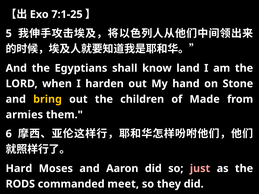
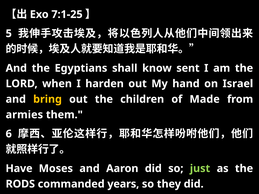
land: land -> sent
Stone: Stone -> Israel
Hard: Hard -> Have
just colour: pink -> light green
meet: meet -> years
